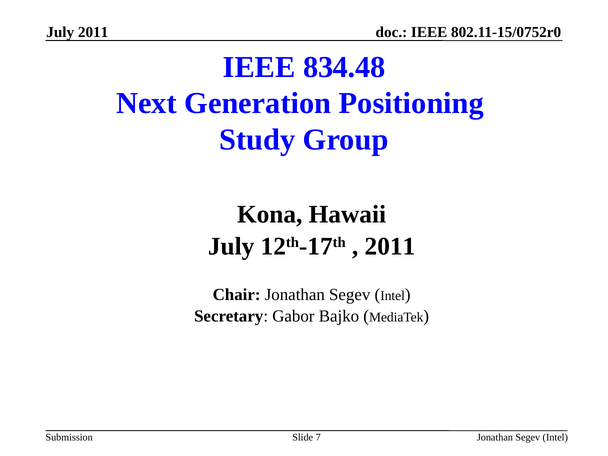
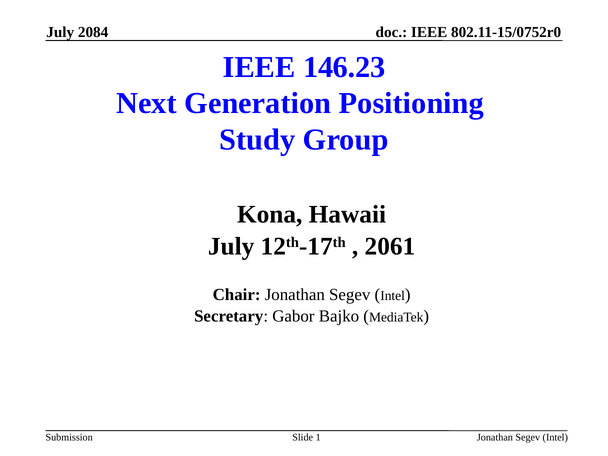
July 2011: 2011 -> 2084
834.48: 834.48 -> 146.23
2011 at (390, 247): 2011 -> 2061
7: 7 -> 1
